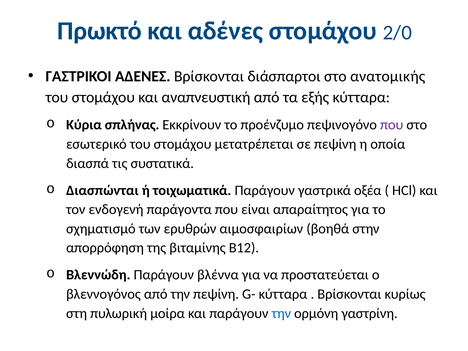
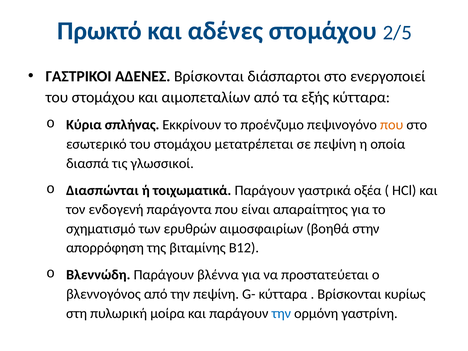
2/0: 2/0 -> 2/5
ανατομικής: ανατομικής -> ενεργοποιεί
αναπνευστική: αναπνευστική -> αιμοπεταλίων
που at (392, 125) colour: purple -> orange
συστατικά: συστατικά -> γλωσσικοί
